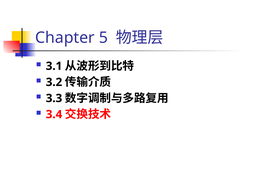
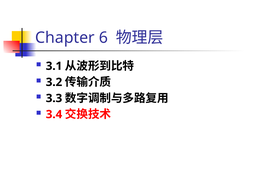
5: 5 -> 6
